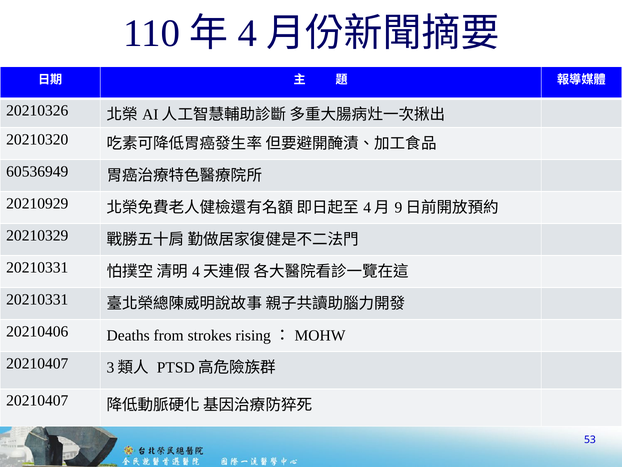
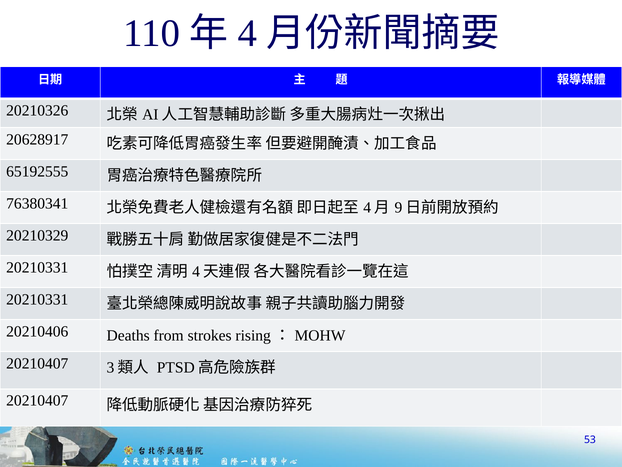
20210320: 20210320 -> 20628917
60536949: 60536949 -> 65192555
20210929: 20210929 -> 76380341
